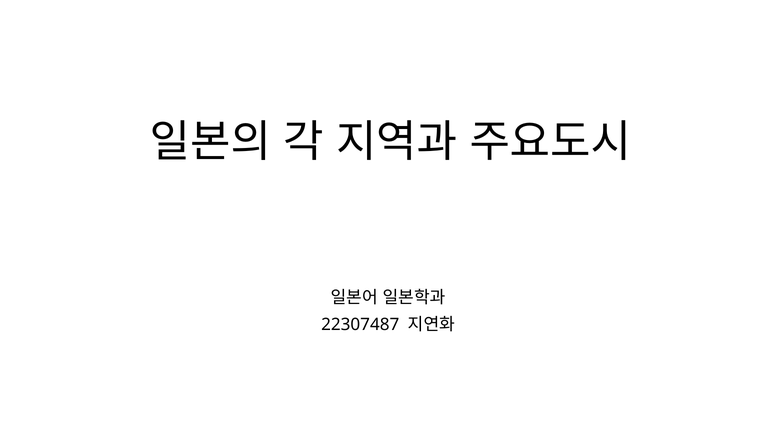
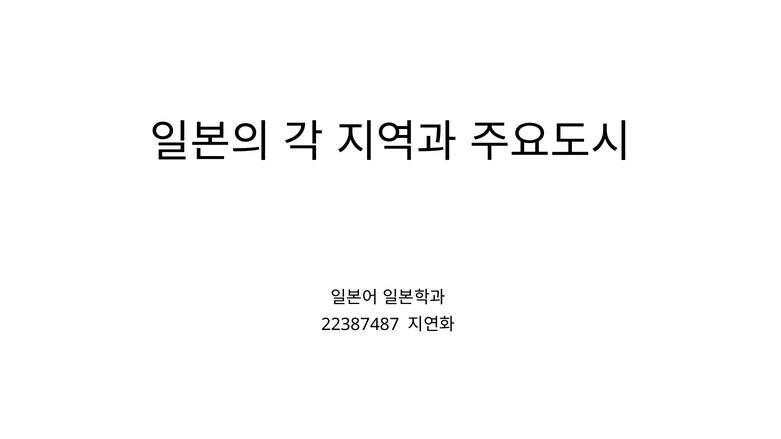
22307487: 22307487 -> 22387487
